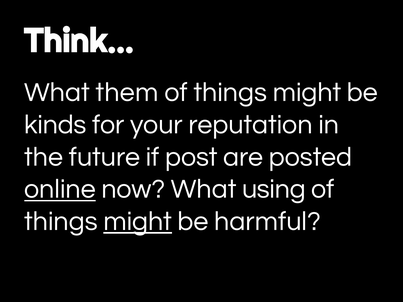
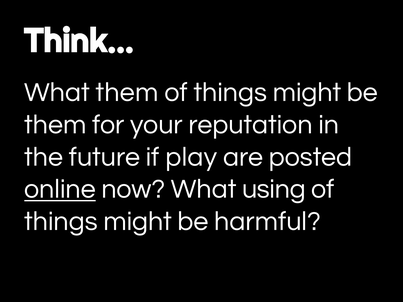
kinds at (55, 125): kinds -> them
post: post -> play
might at (138, 222) underline: present -> none
